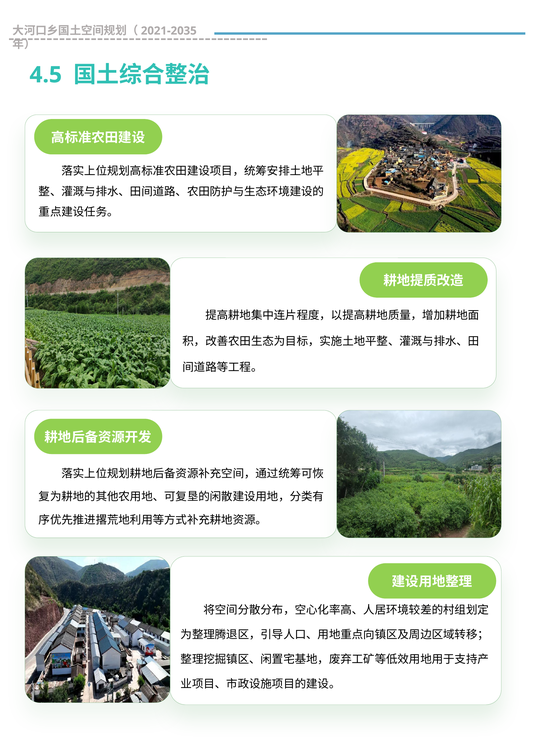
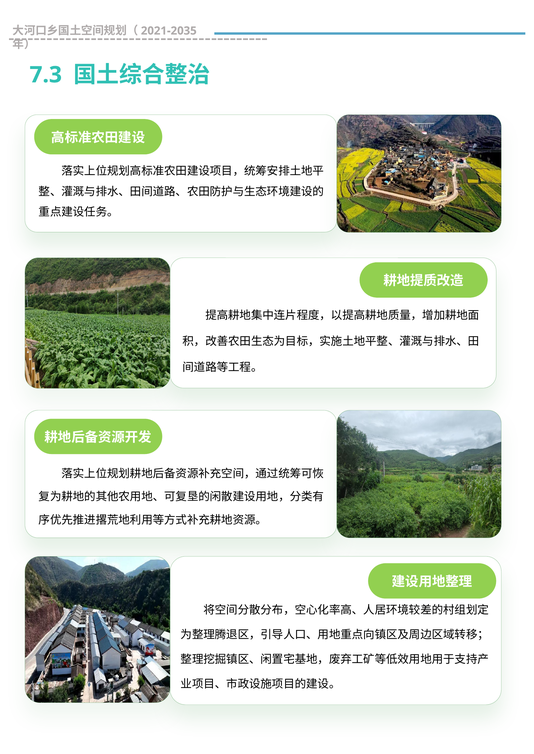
4.5: 4.5 -> 7.3
